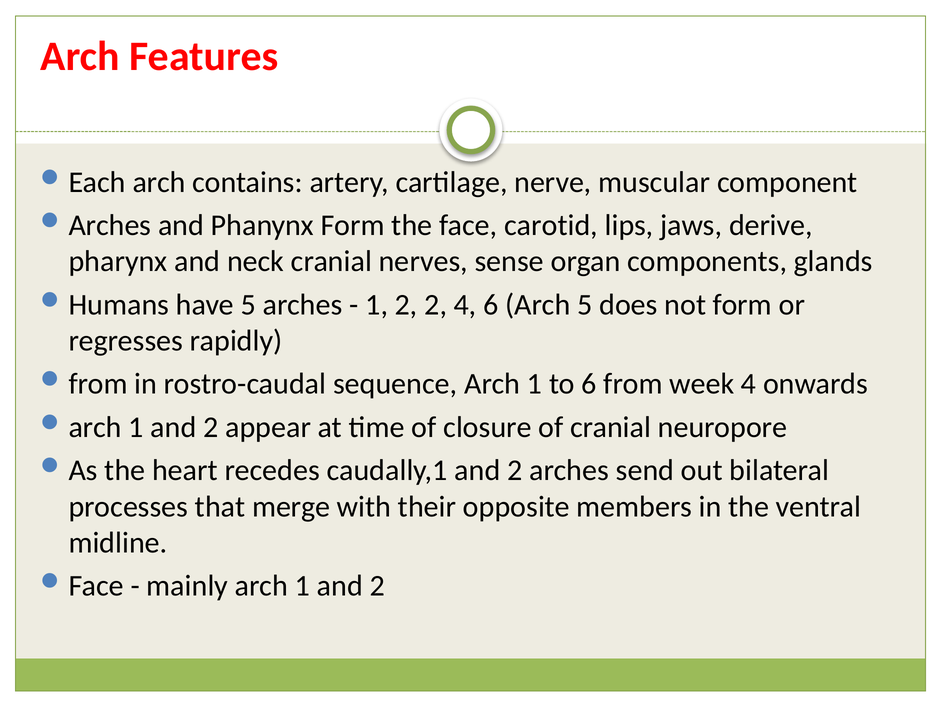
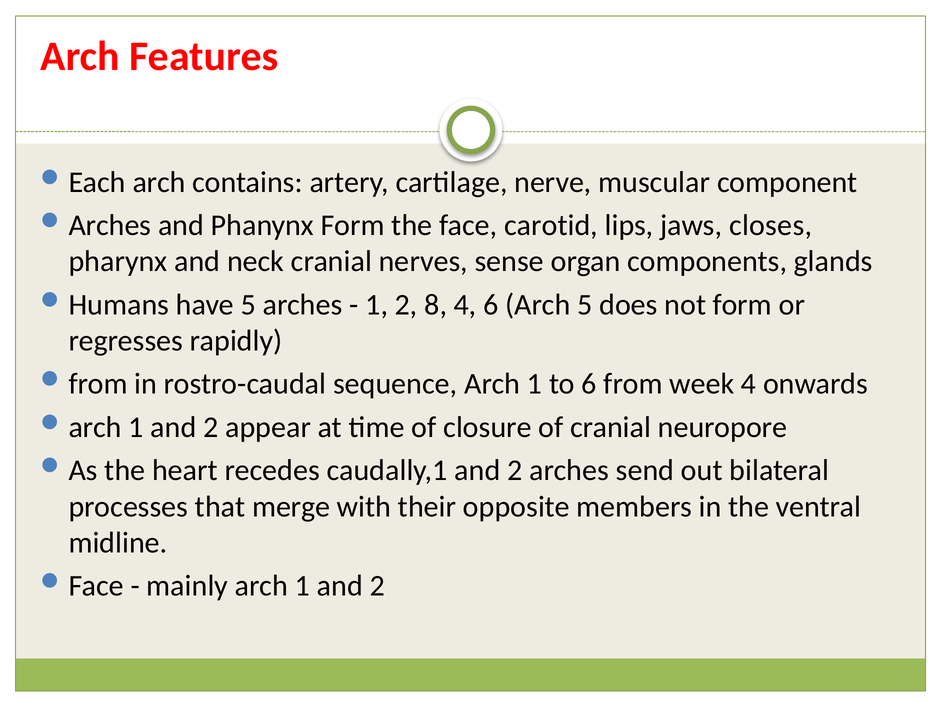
derive: derive -> closes
2 2: 2 -> 8
